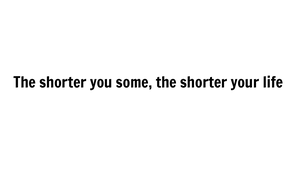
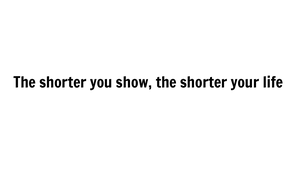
some: some -> show
